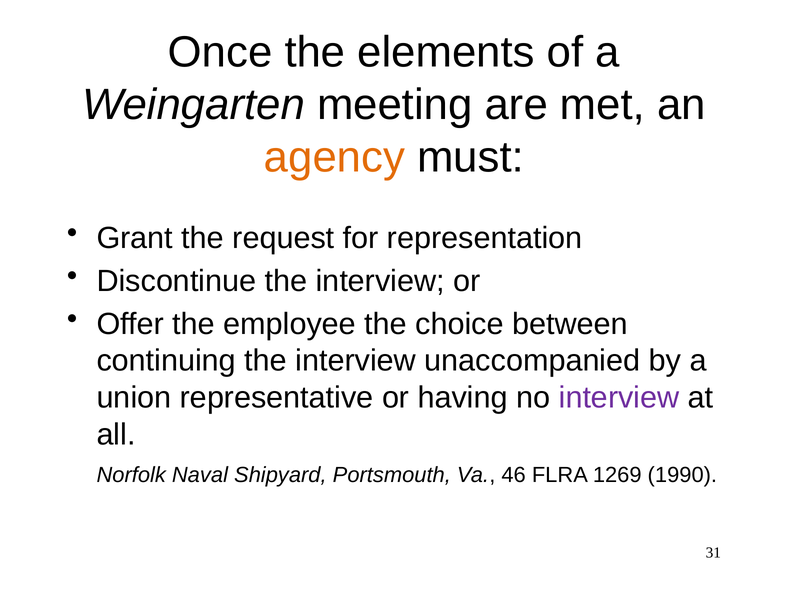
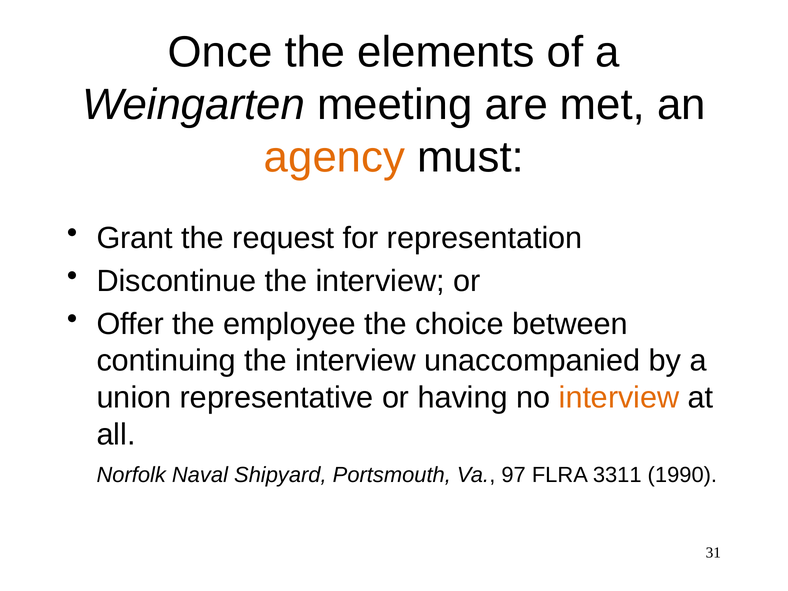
interview at (619, 398) colour: purple -> orange
46: 46 -> 97
1269: 1269 -> 3311
